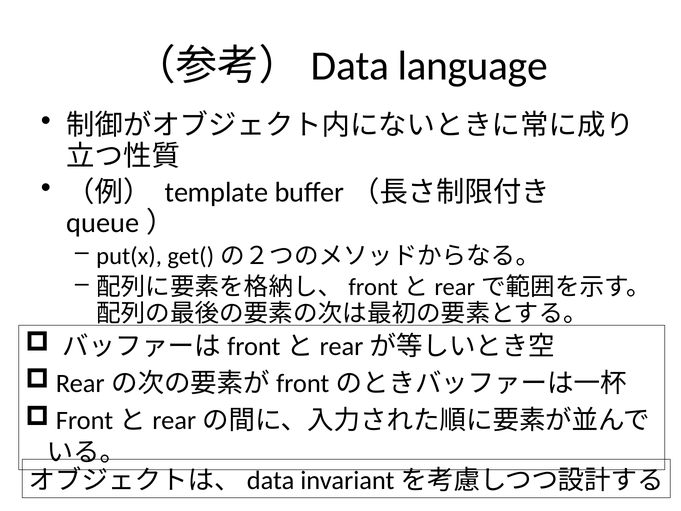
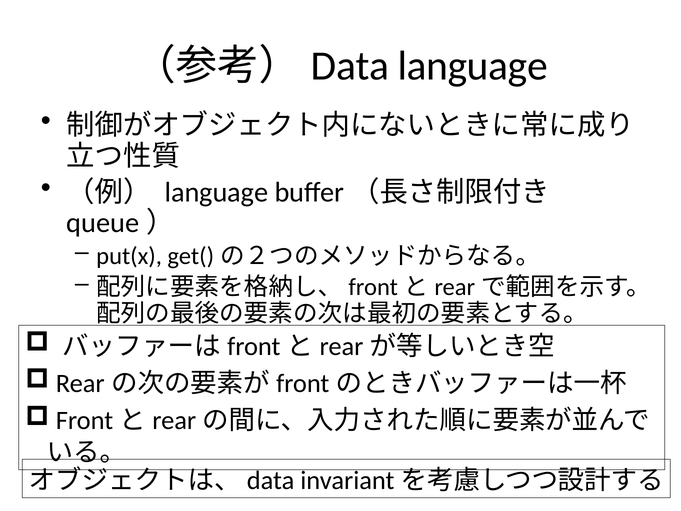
template at (216, 192): template -> language
